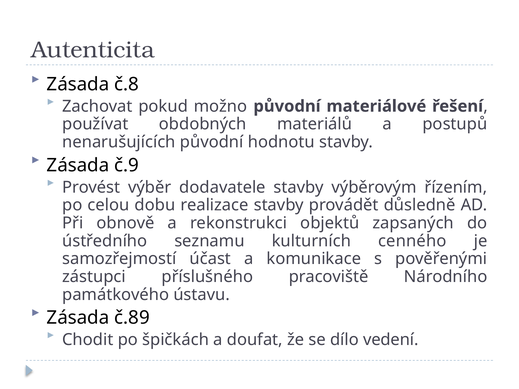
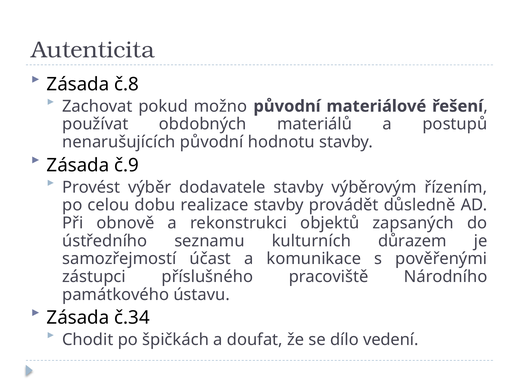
cenného: cenného -> důrazem
č.89: č.89 -> č.34
